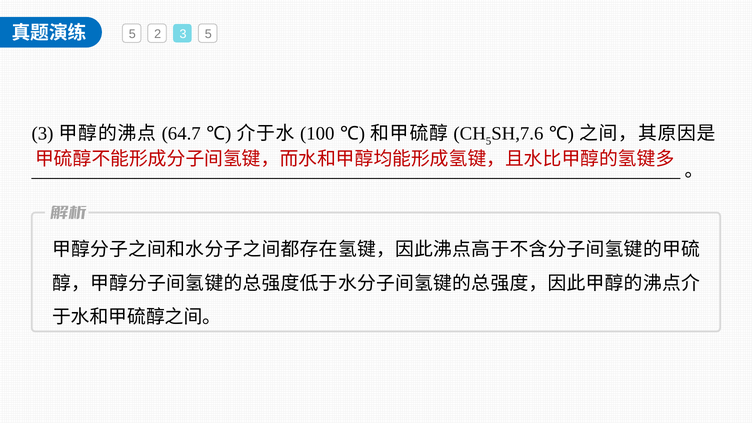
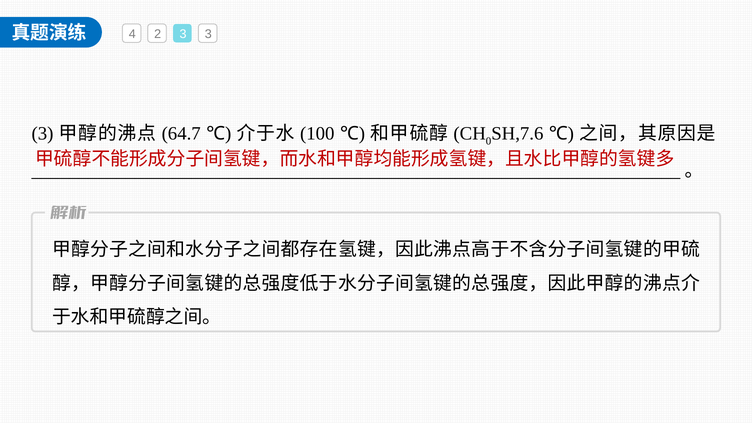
5 at (132, 34): 5 -> 4
2 3 5: 5 -> 3
5 at (489, 141): 5 -> 0
